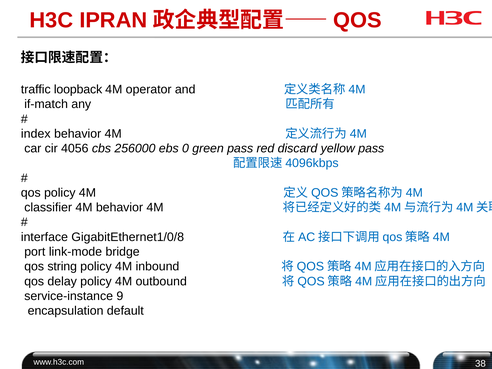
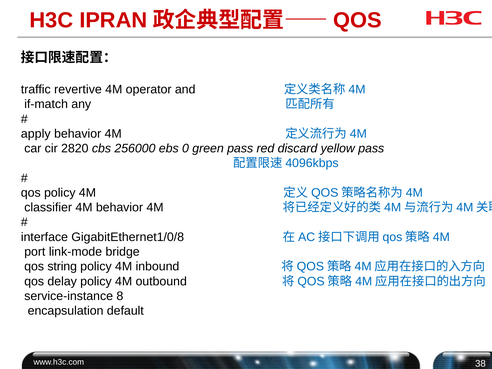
loopback: loopback -> revertive
index: index -> apply
4056: 4056 -> 2820
9: 9 -> 8
